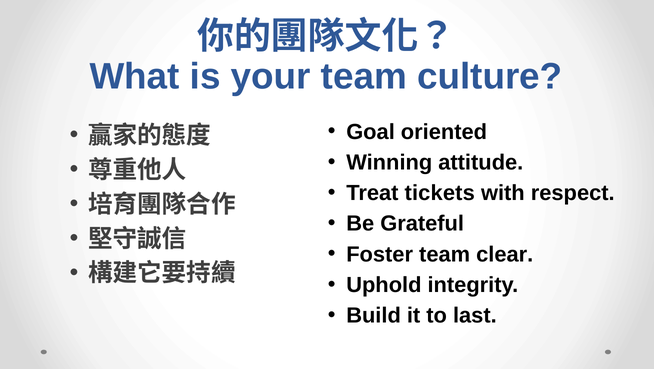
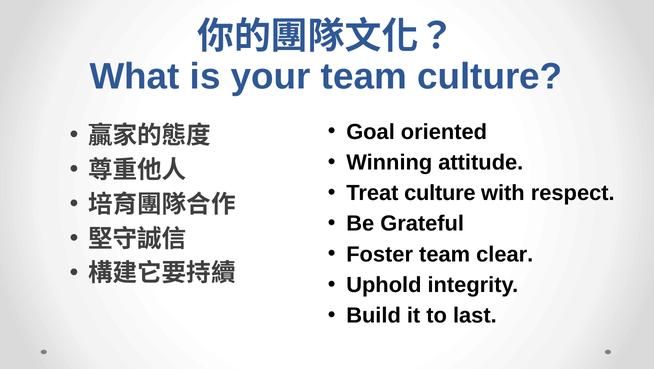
Treat tickets: tickets -> culture
